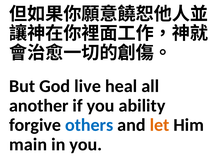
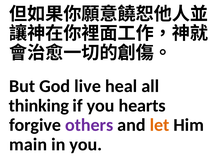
another: another -> thinking
ability: ability -> hearts
others colour: blue -> purple
